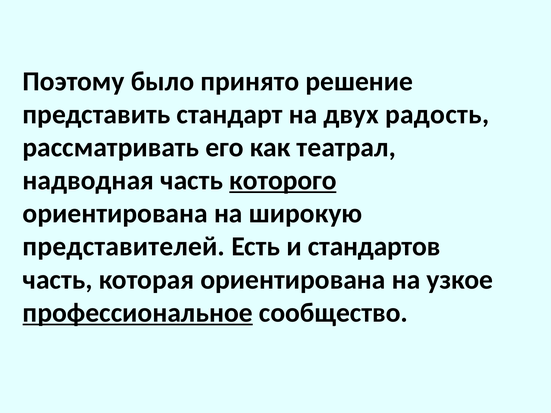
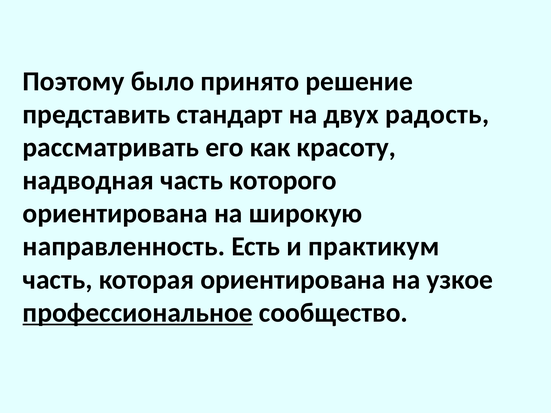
театрал: театрал -> красоту
которого underline: present -> none
представителей: представителей -> направленность
стандартов: стандартов -> практикум
